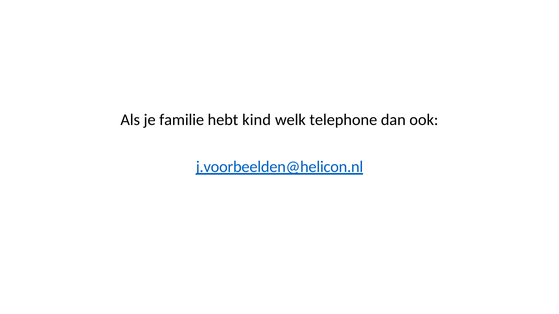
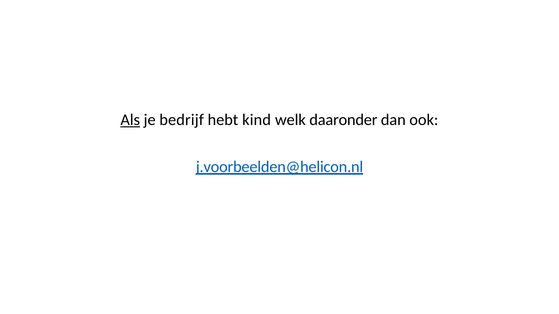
Als underline: none -> present
familie: familie -> bedrijf
telephone: telephone -> daaronder
